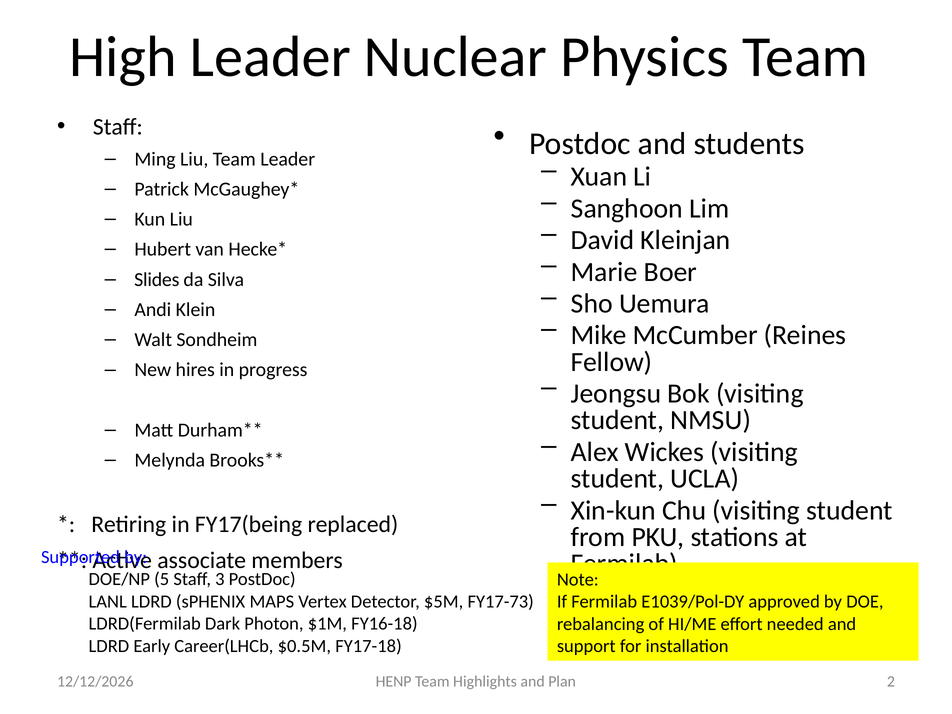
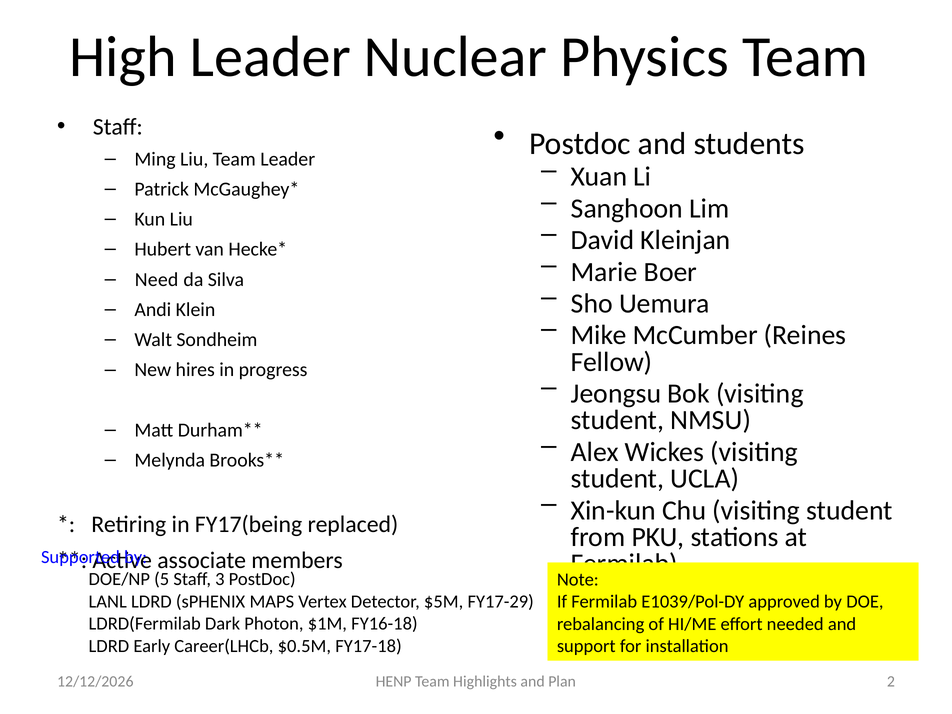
Slides: Slides -> Need
FY17-73: FY17-73 -> FY17-29
